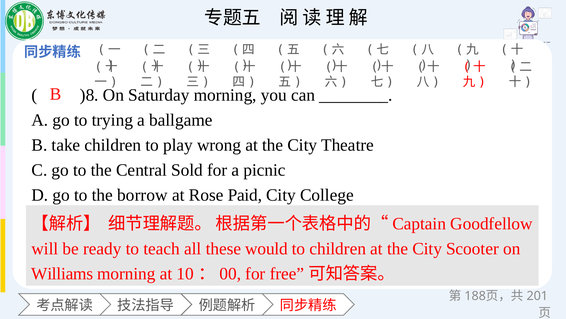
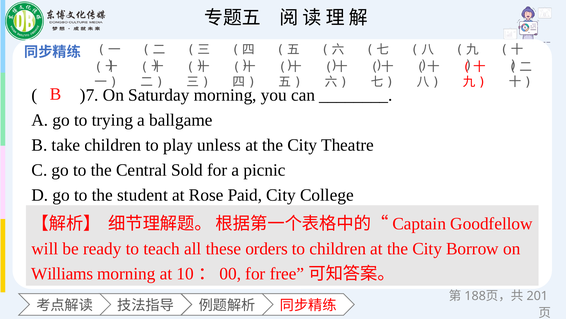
)8: )8 -> )7
wrong: wrong -> unless
borrow: borrow -> student
would: would -> orders
Scooter: Scooter -> Borrow
